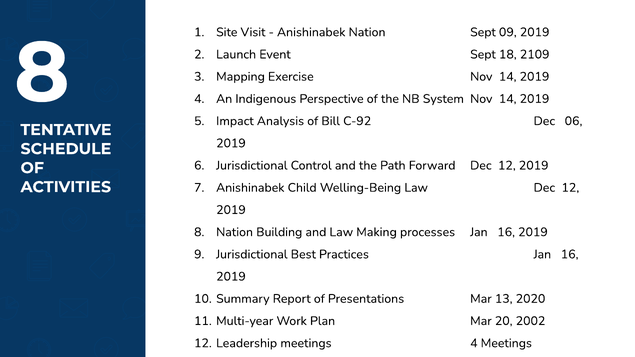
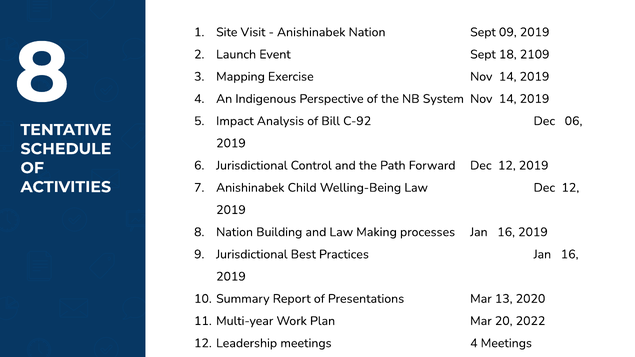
2002: 2002 -> 2022
